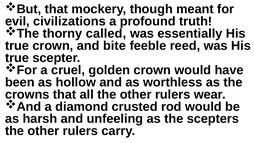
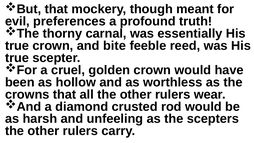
civilizations: civilizations -> preferences
called: called -> carnal
